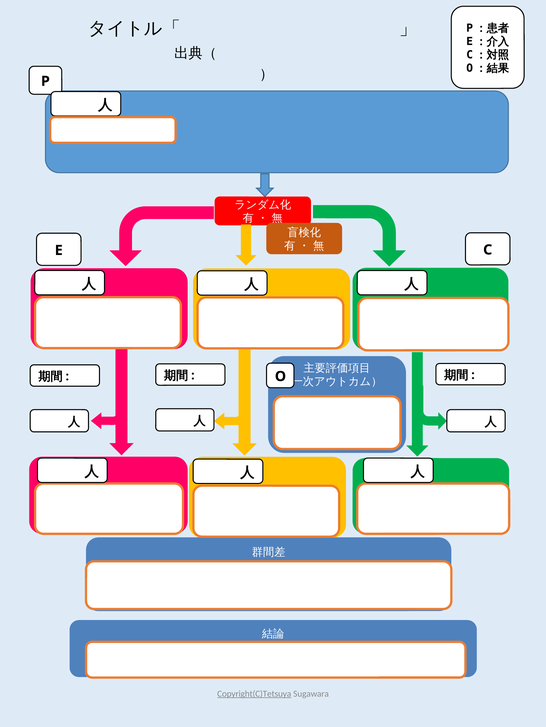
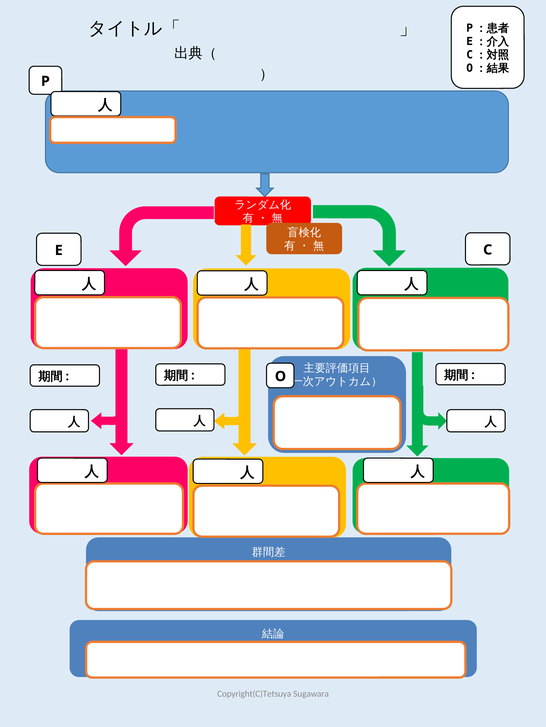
Copyright(C)Tetsuya underline: present -> none
